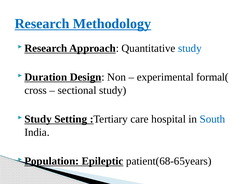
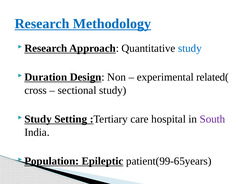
formal(: formal( -> related(
South colour: blue -> purple
patient(68-65years: patient(68-65years -> patient(99-65years
